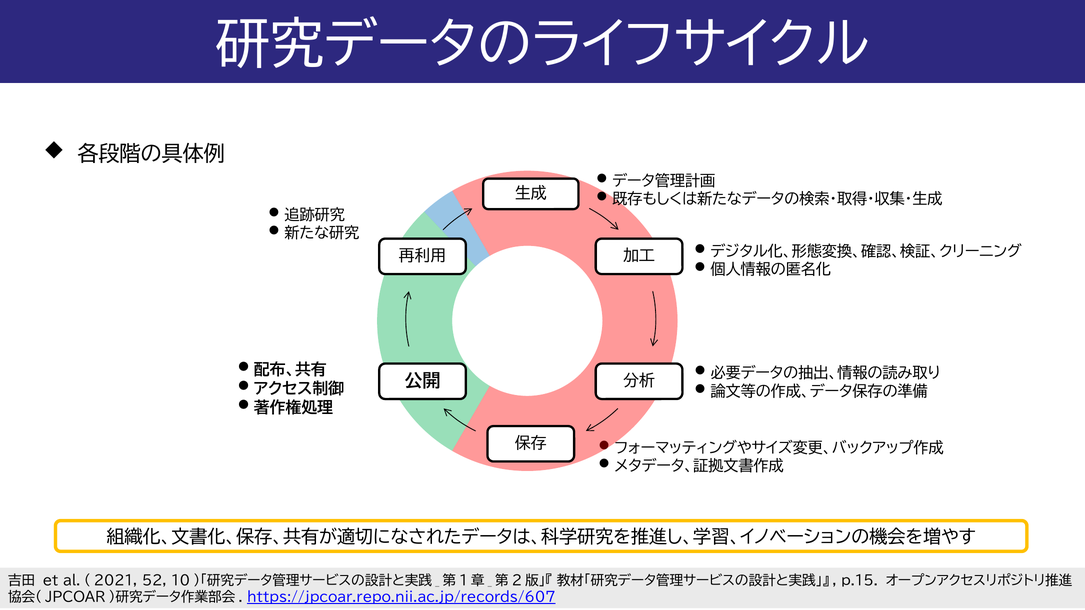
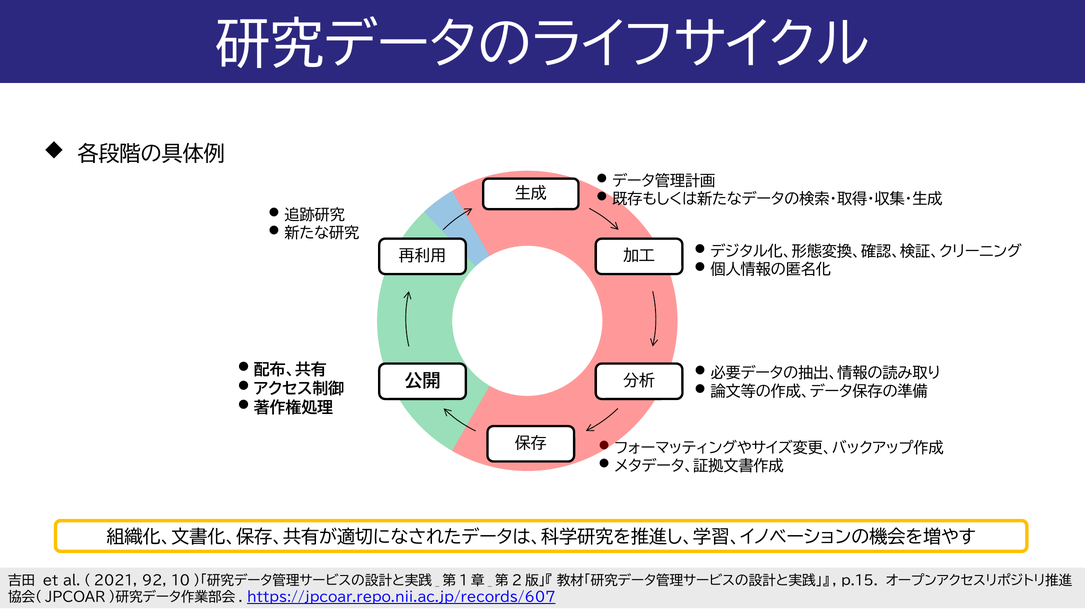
52: 52 -> 92
